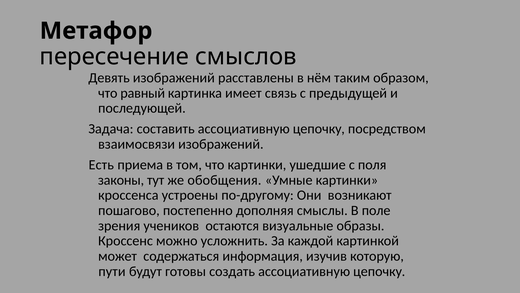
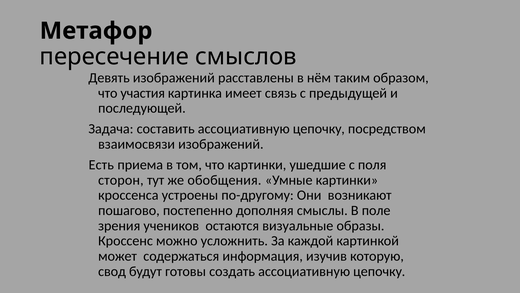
равный: равный -> участия
законы: законы -> сторон
пути: пути -> свод
